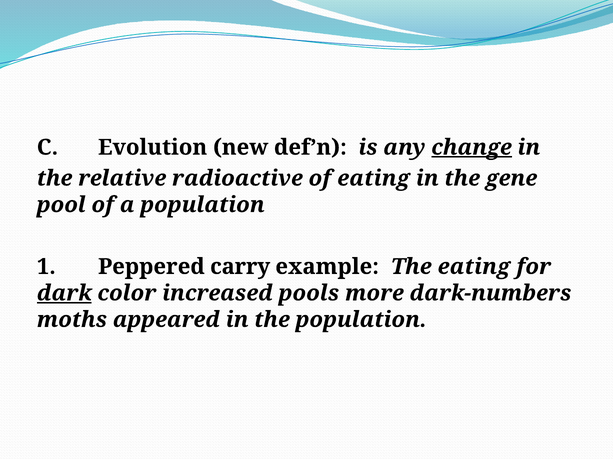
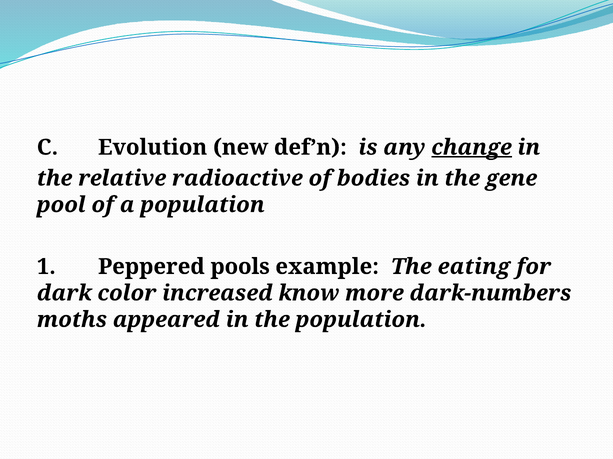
of eating: eating -> bodies
carry: carry -> pools
dark underline: present -> none
pools: pools -> know
